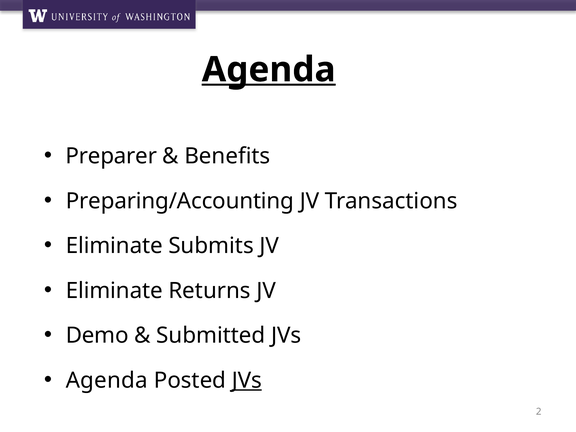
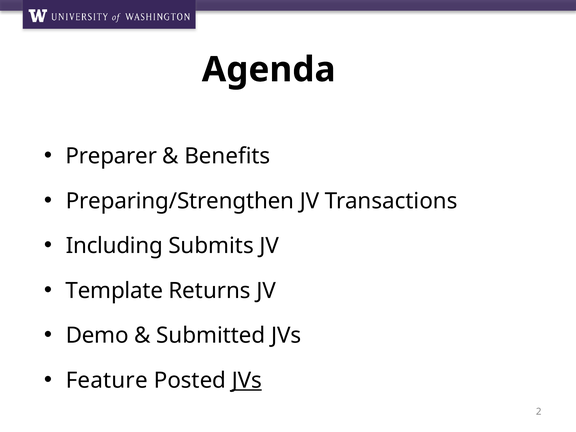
Agenda at (269, 70) underline: present -> none
Preparing/Accounting: Preparing/Accounting -> Preparing/Strengthen
Eliminate at (114, 246): Eliminate -> Including
Eliminate at (114, 291): Eliminate -> Template
Agenda at (107, 380): Agenda -> Feature
